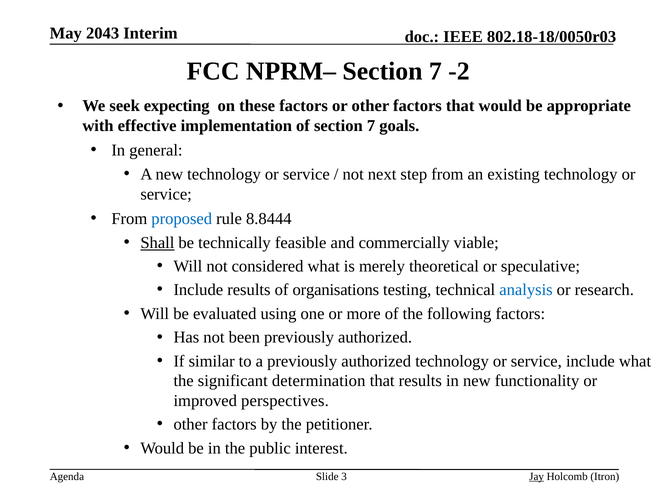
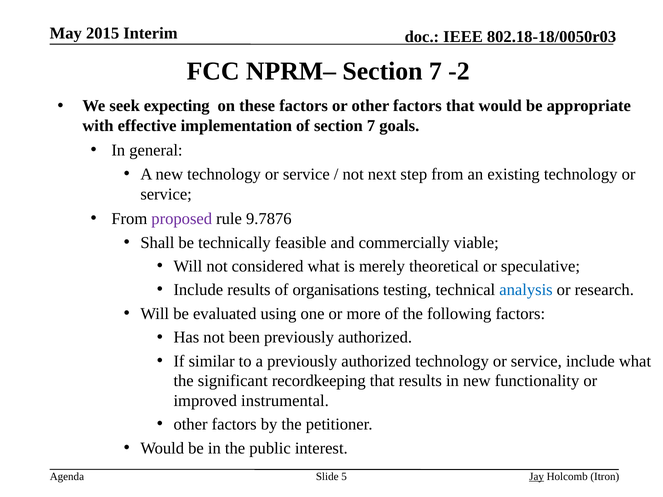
2043: 2043 -> 2015
proposed colour: blue -> purple
8.8444: 8.8444 -> 9.7876
Shall underline: present -> none
determination: determination -> recordkeeping
perspectives: perspectives -> instrumental
3: 3 -> 5
